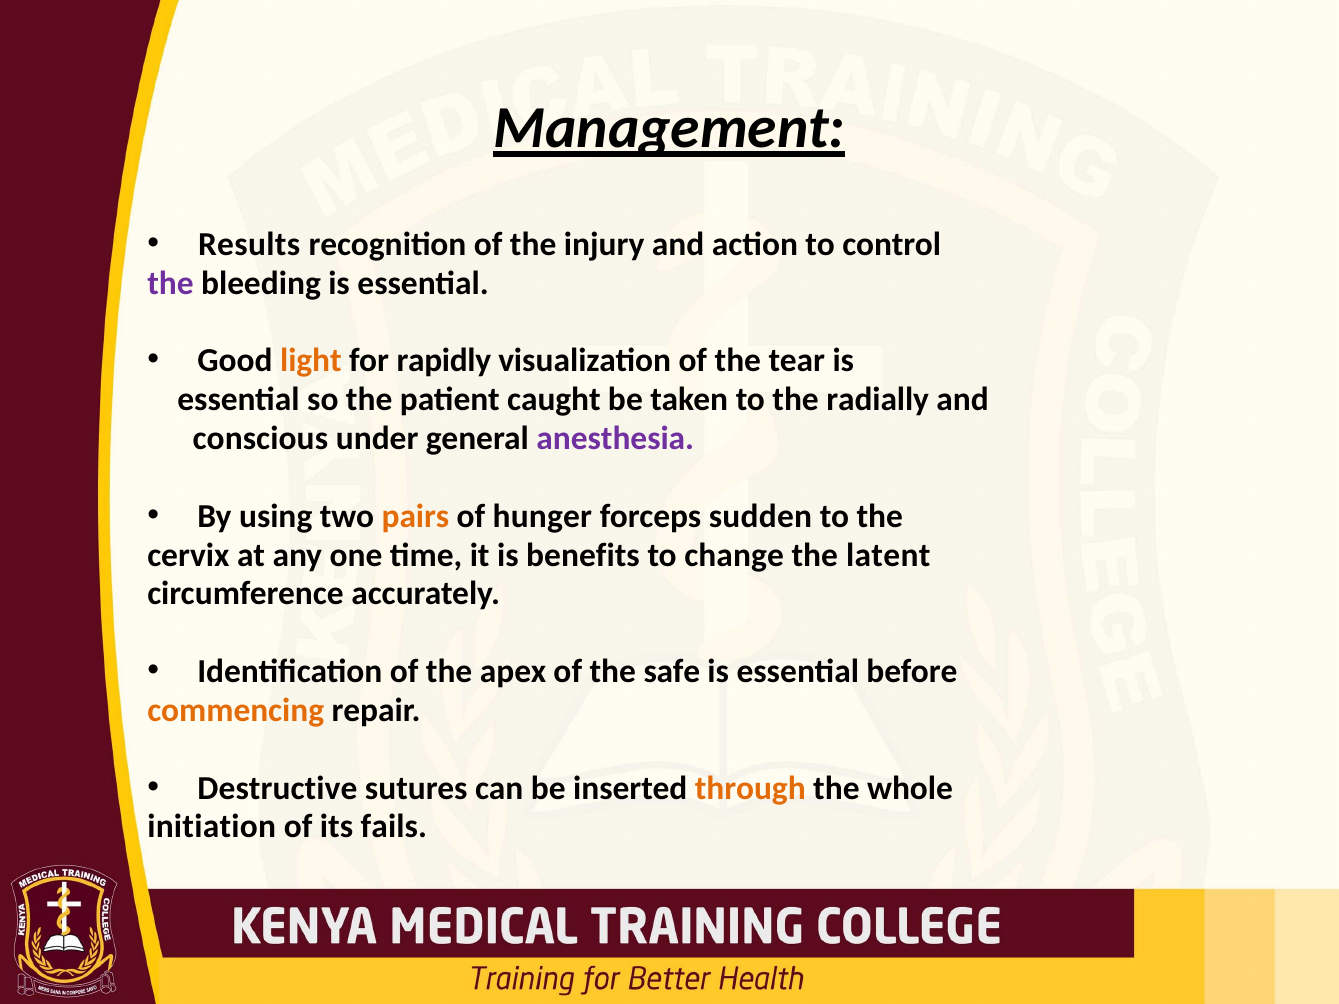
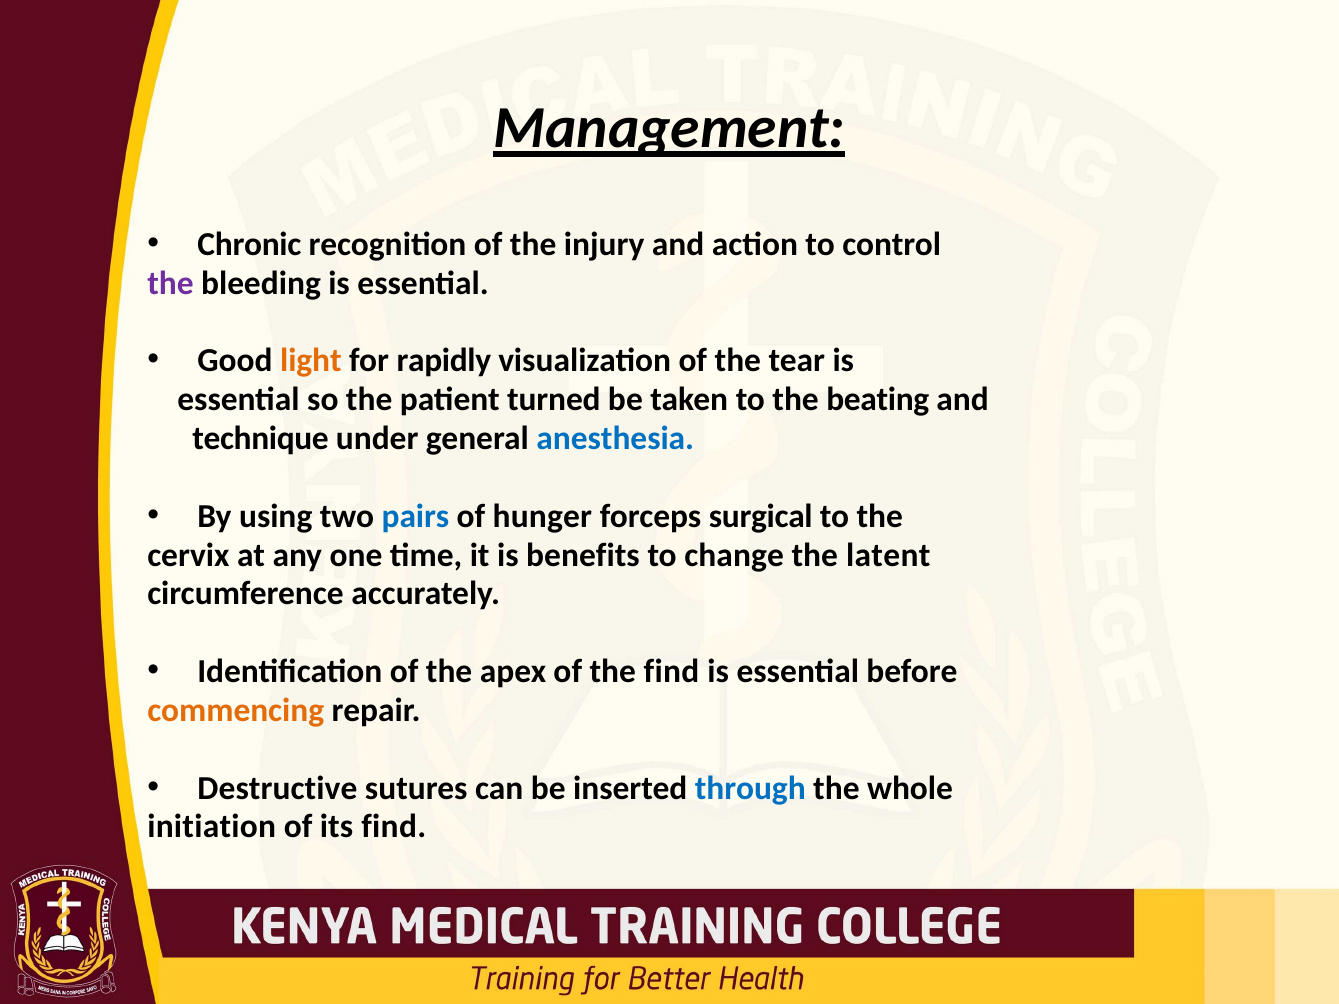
Results: Results -> Chronic
caught: caught -> turned
radially: radially -> beating
conscious: conscious -> technique
anesthesia colour: purple -> blue
pairs colour: orange -> blue
sudden: sudden -> surgical
the safe: safe -> find
through colour: orange -> blue
its fails: fails -> find
